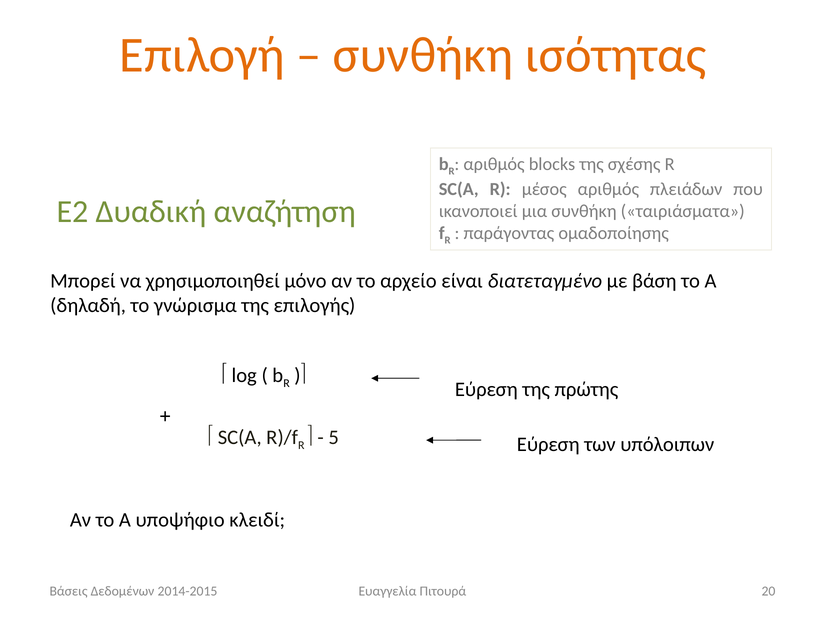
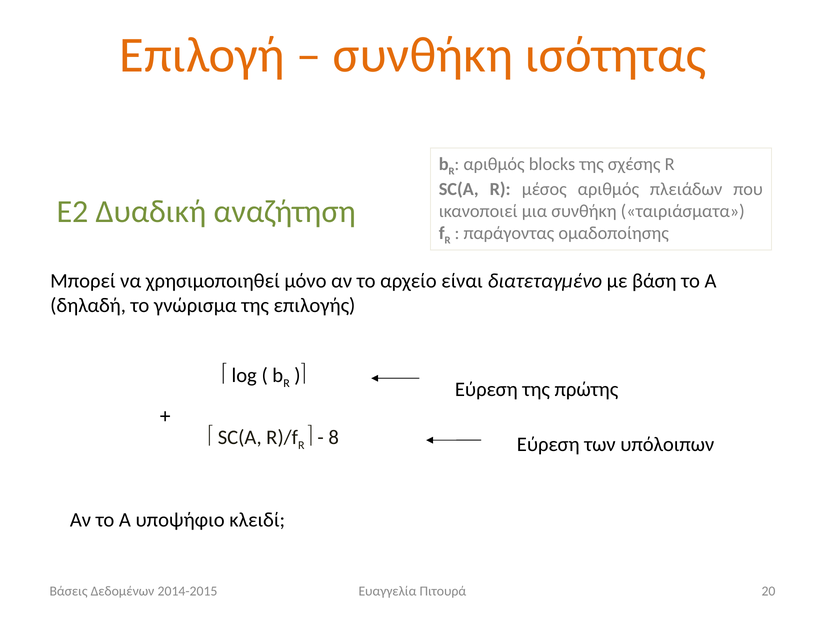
5: 5 -> 8
